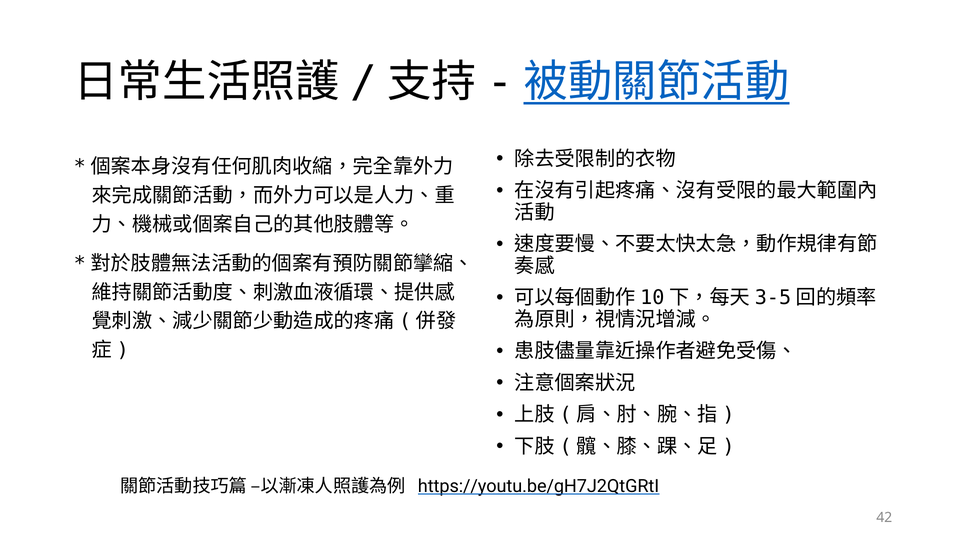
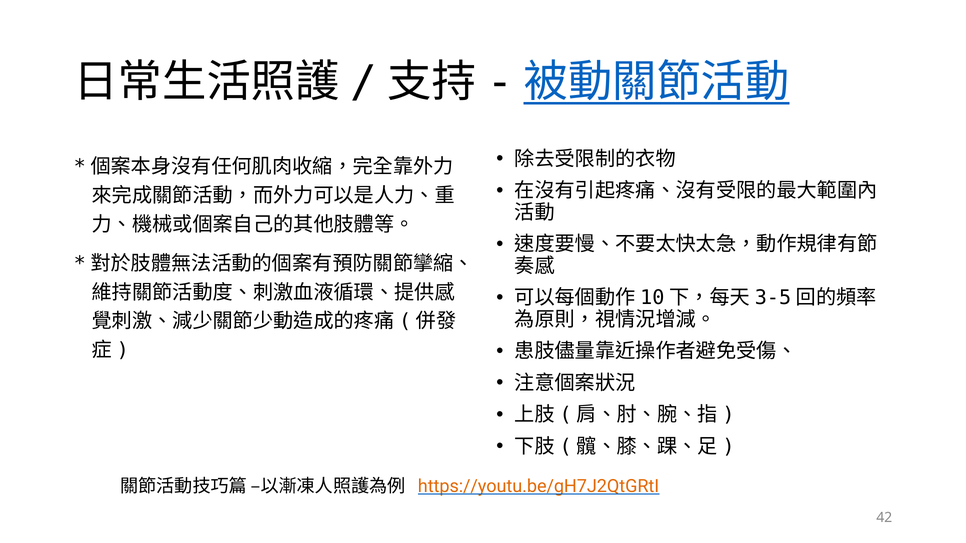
https://youtu.be/gH7J2QtGRtI colour: black -> orange
